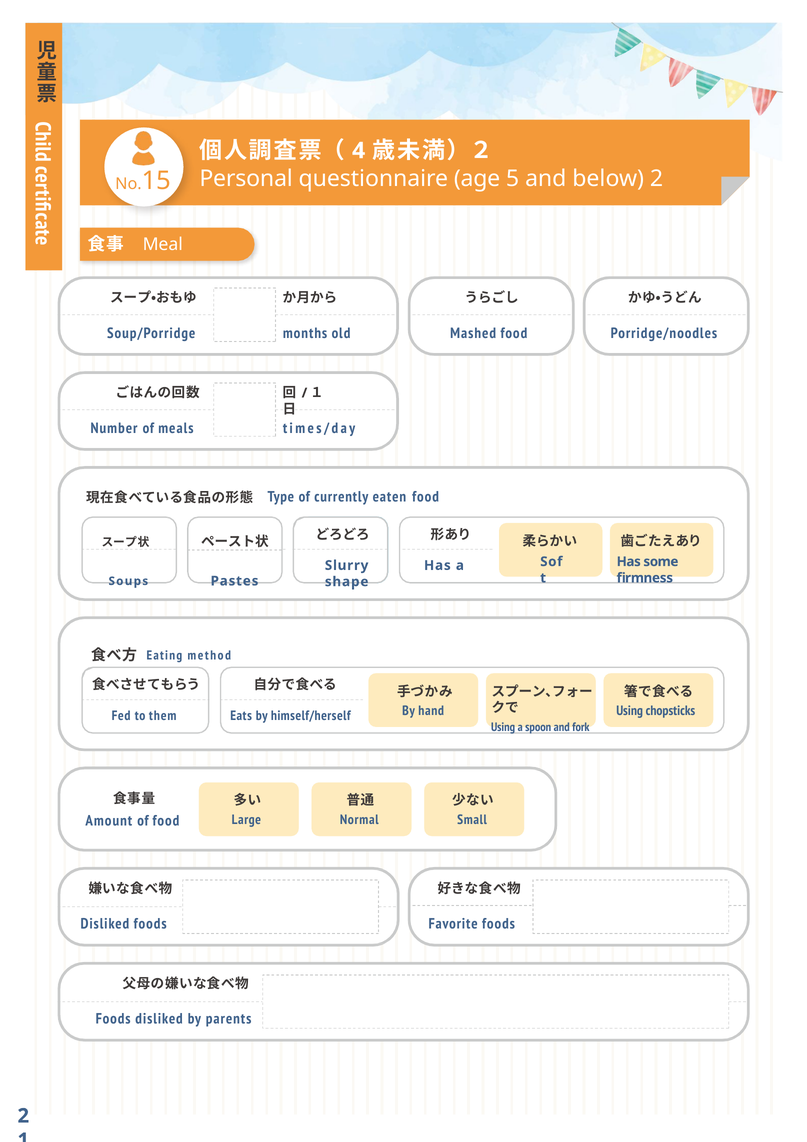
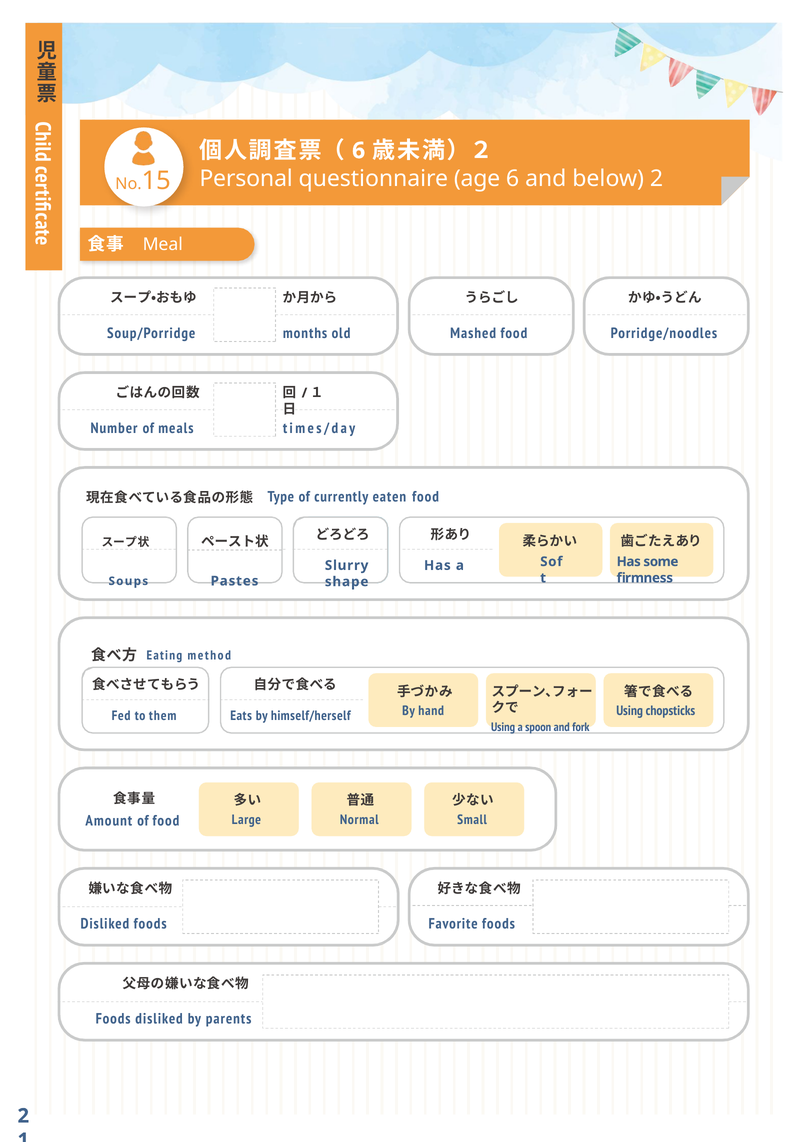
4 at (359, 151): 4 -> 6
age 5: 5 -> 6
